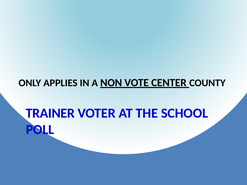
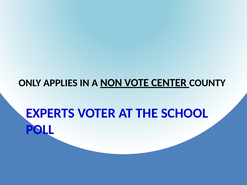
TRAINER: TRAINER -> EXPERTS
